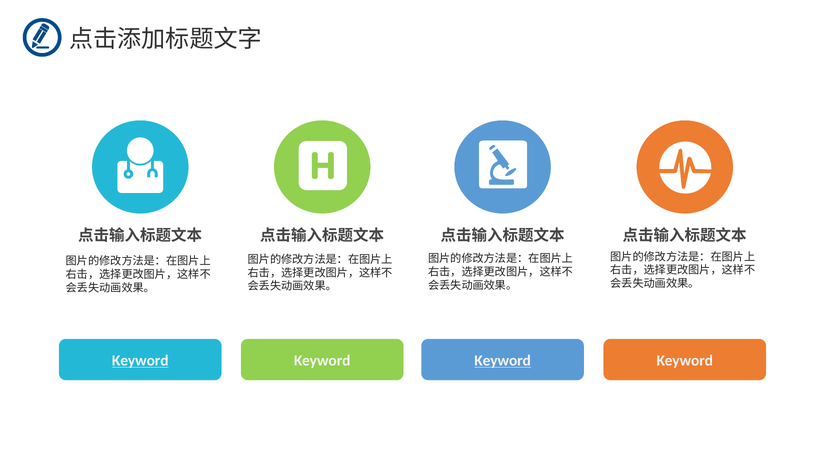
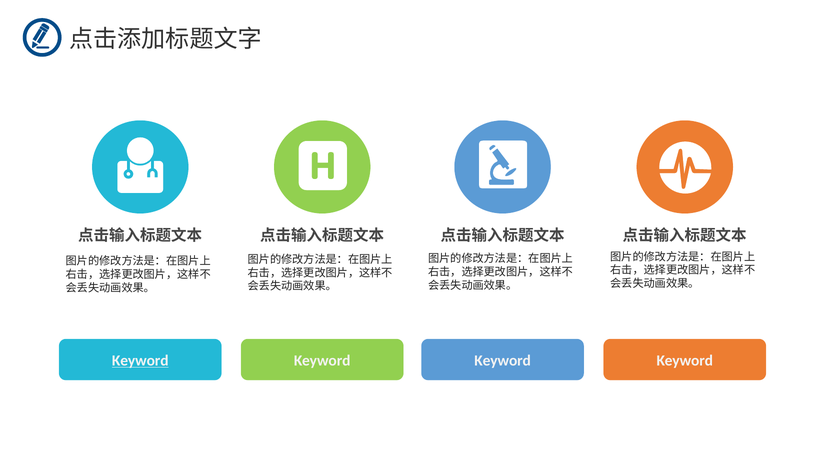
Keyword at (503, 361) underline: present -> none
